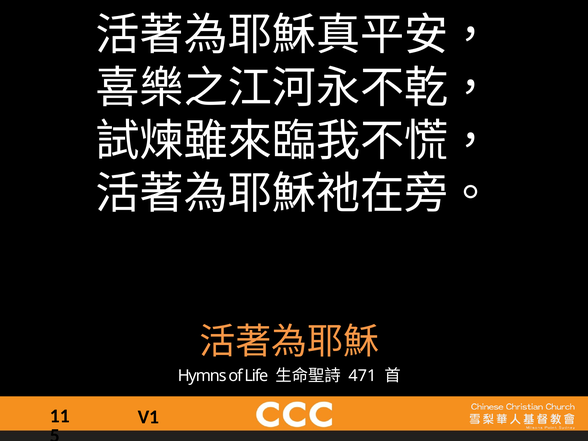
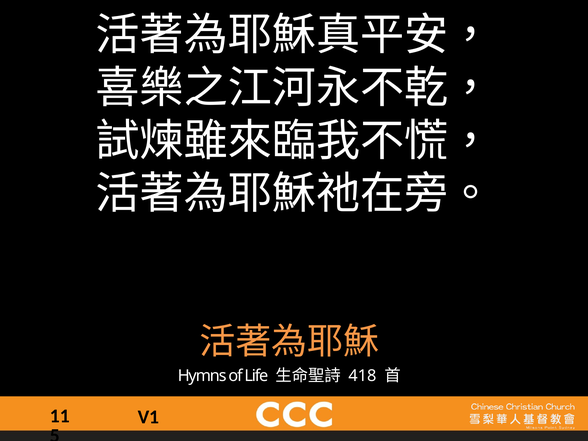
471: 471 -> 418
